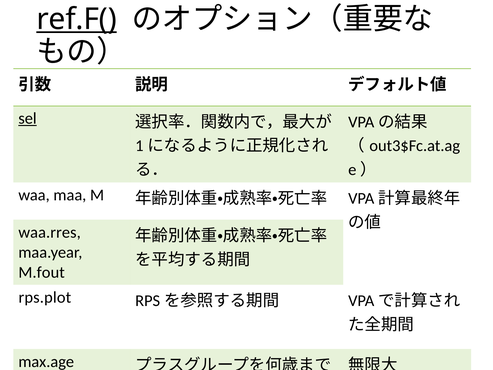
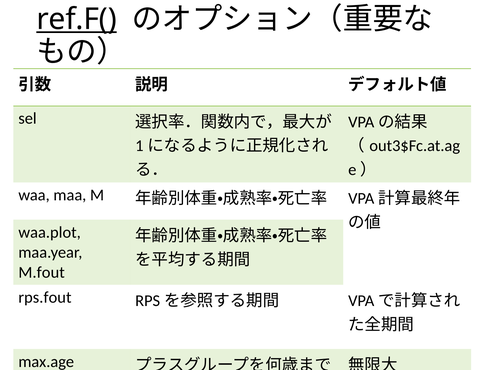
sel underline: present -> none
waa.rres: waa.rres -> waa.plot
rps.plot: rps.plot -> rps.fout
